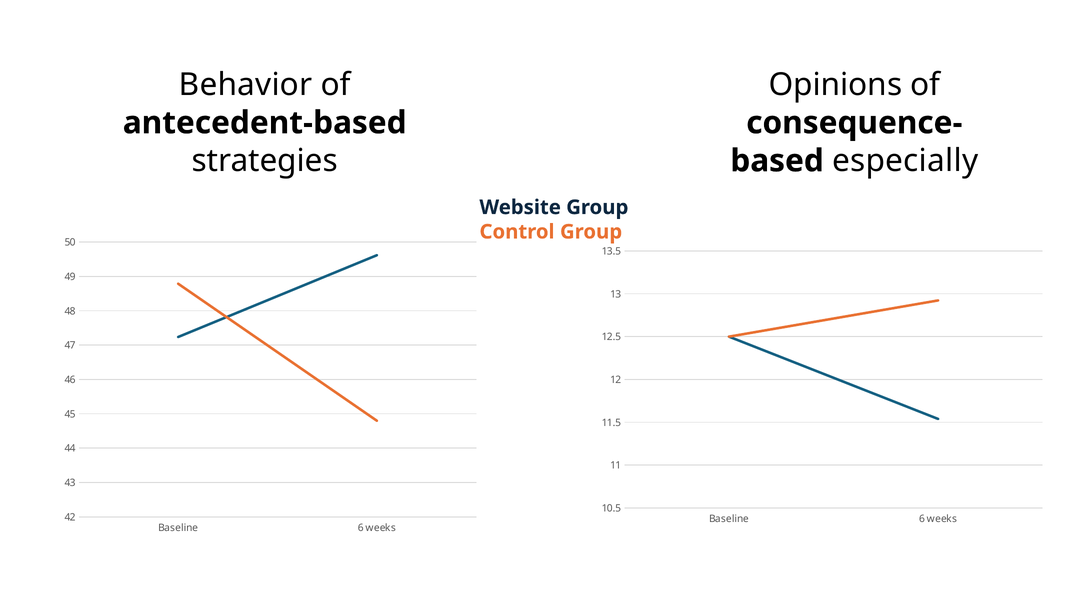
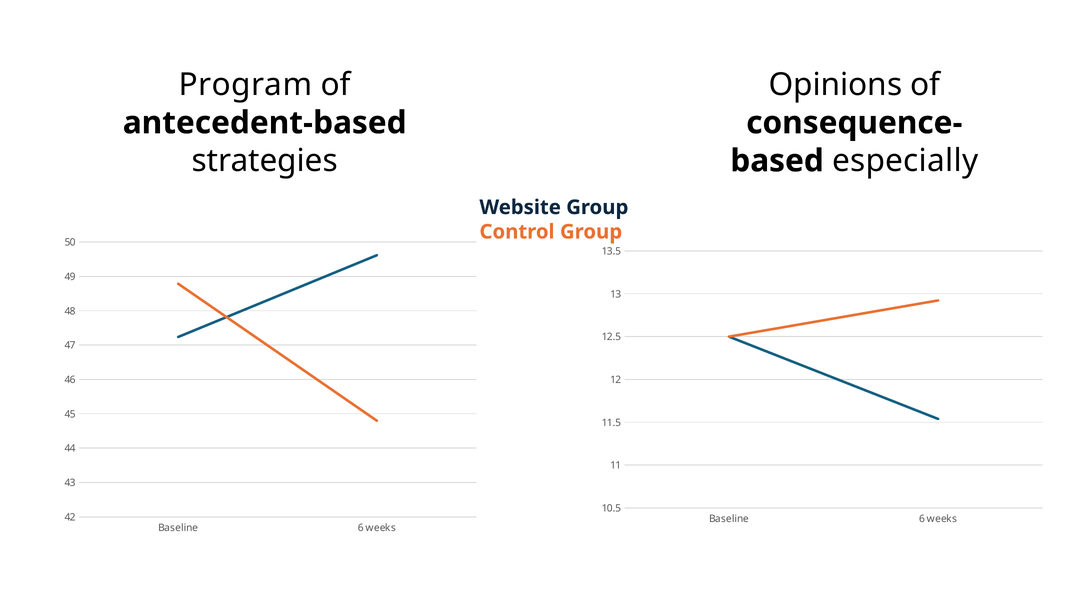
Behavior: Behavior -> Program
